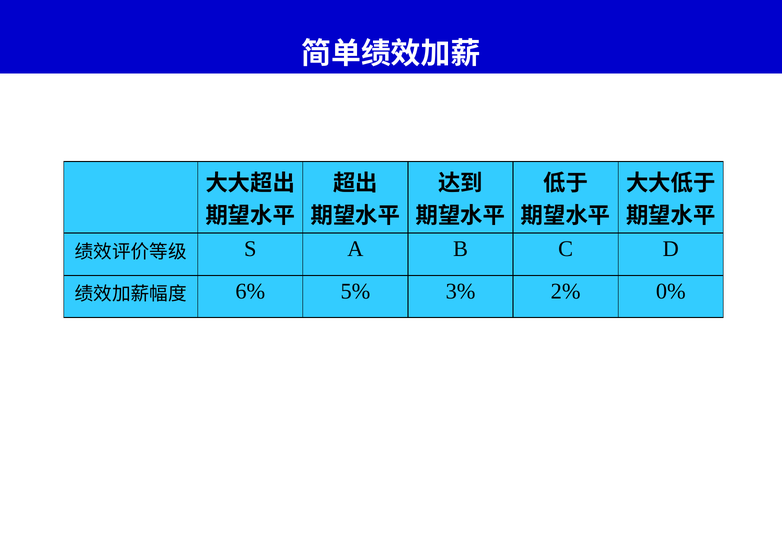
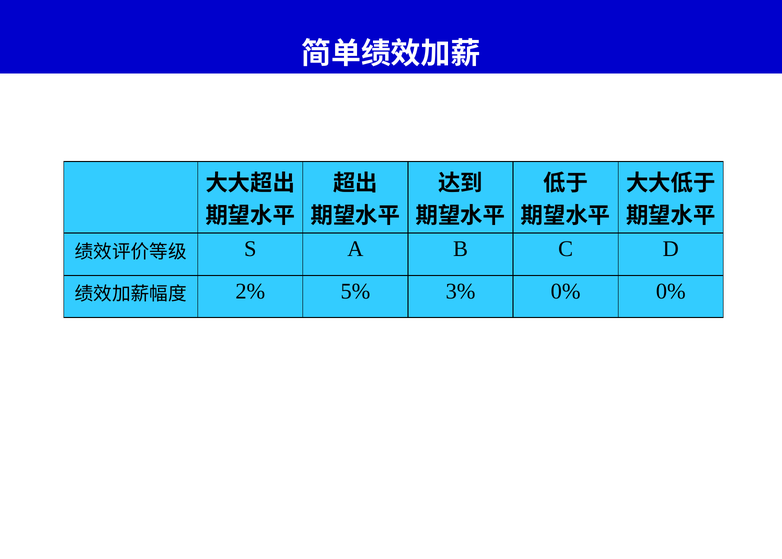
6%: 6% -> 2%
3% 2%: 2% -> 0%
